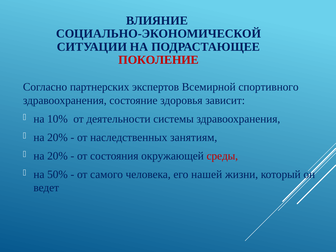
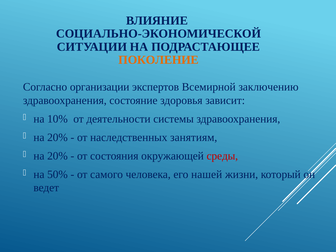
ПОКОЛЕНИЕ colour: red -> orange
партнерских: партнерских -> организации
спортивного: спортивного -> заключению
